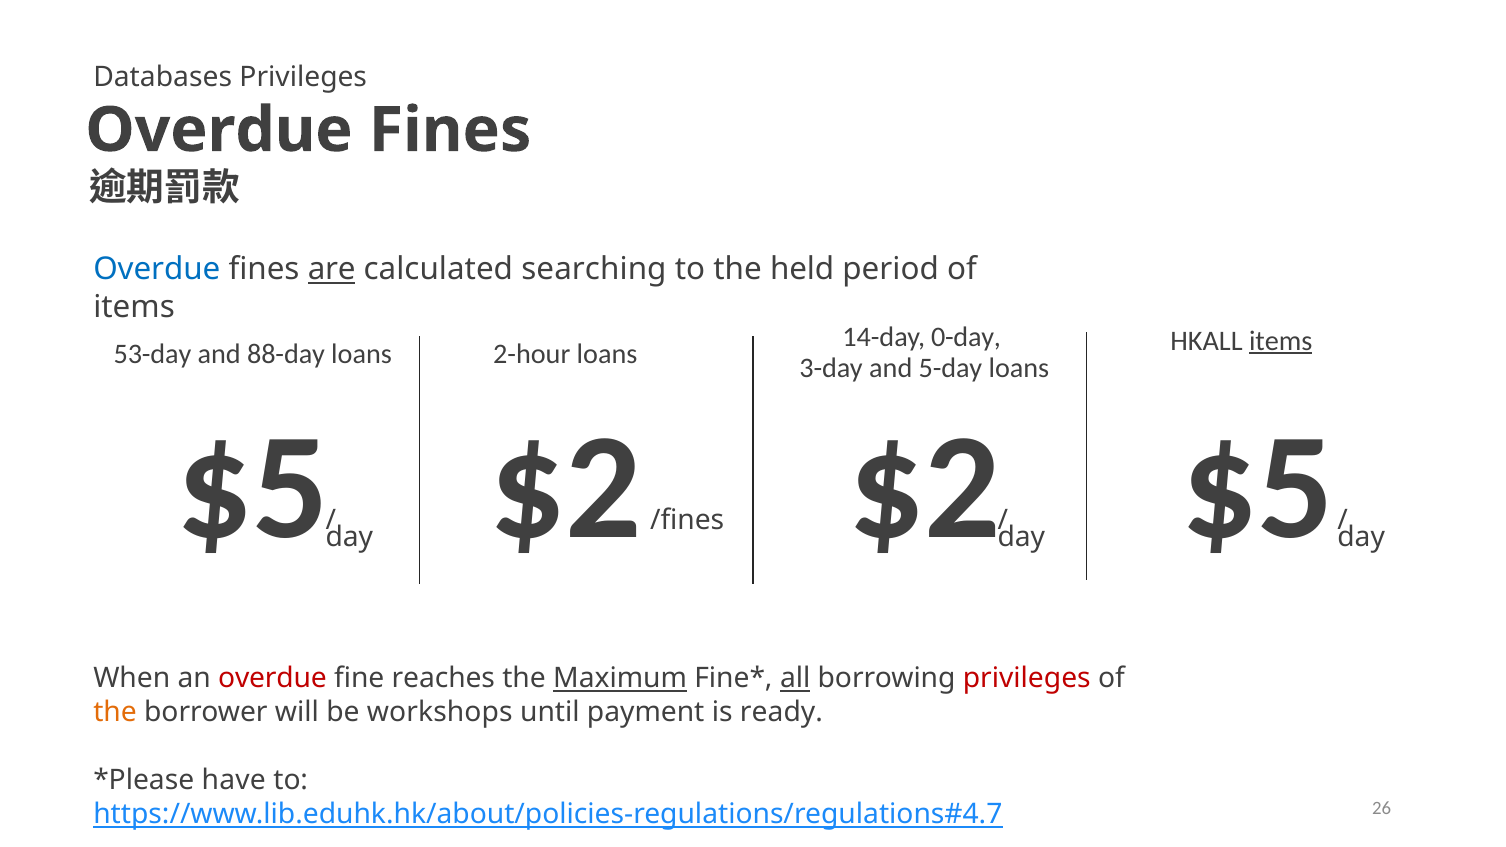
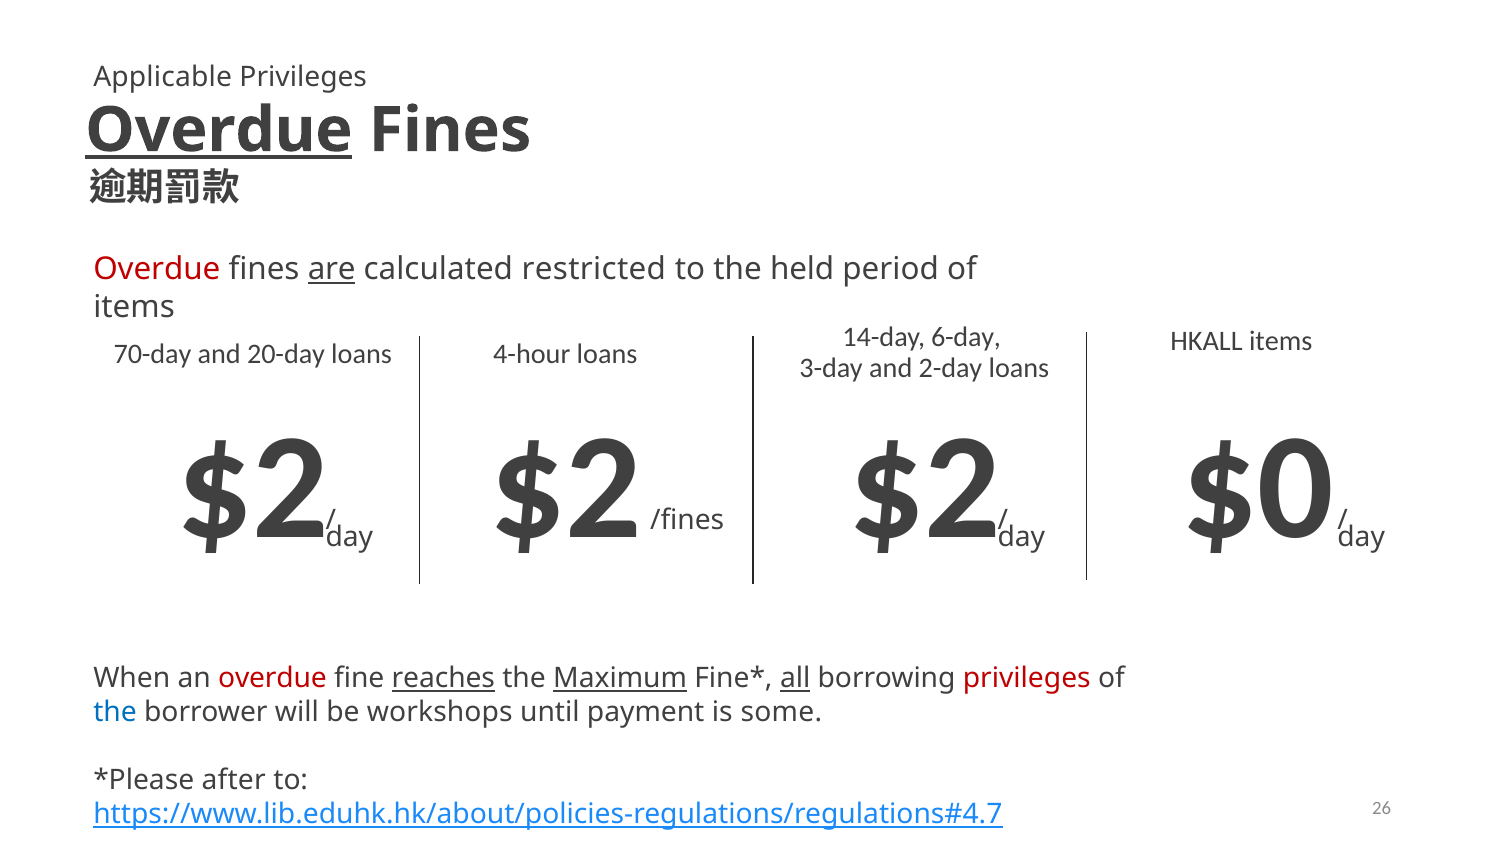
Databases: Databases -> Applicable
Overdue at (219, 130) underline: none -> present
Overdue at (157, 269) colour: blue -> red
searching: searching -> restricted
0-day: 0-day -> 6-day
items at (1281, 341) underline: present -> none
53-day: 53-day -> 70-day
88-day: 88-day -> 20-day
2-hour: 2-hour -> 4-hour
5-day: 5-day -> 2-day
$5 at (253, 488): $5 -> $2
$2 $5: $5 -> $0
reaches underline: none -> present
the at (115, 713) colour: orange -> blue
ready: ready -> some
have: have -> after
